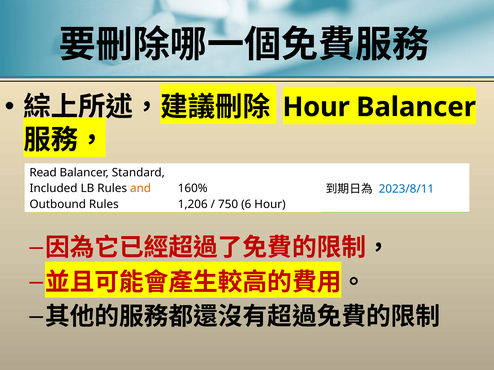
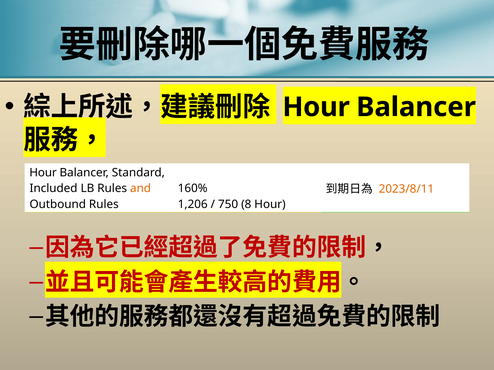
Read at (43, 173): Read -> Hour
2023/8/11 colour: blue -> orange
6: 6 -> 8
